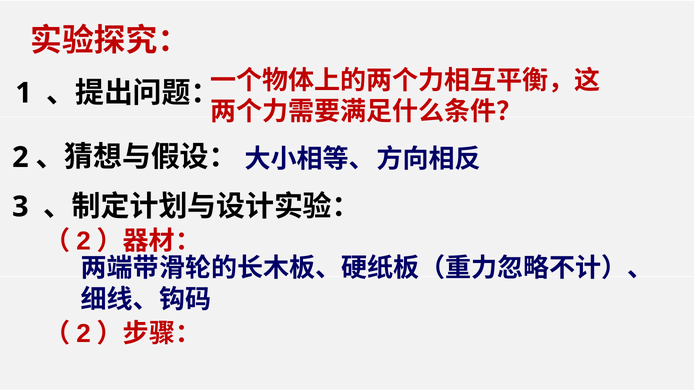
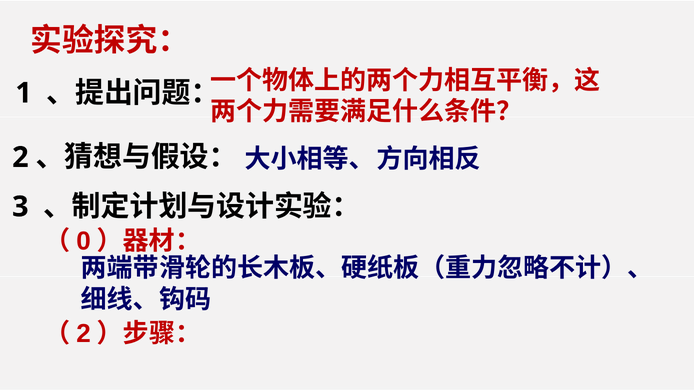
2 at (84, 242): 2 -> 0
